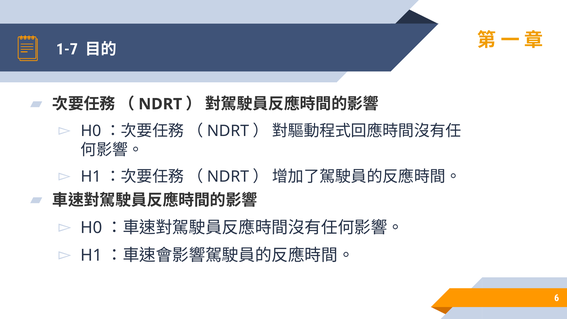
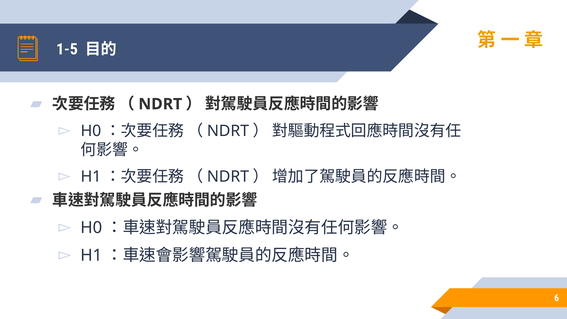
1-7: 1-7 -> 1-5
